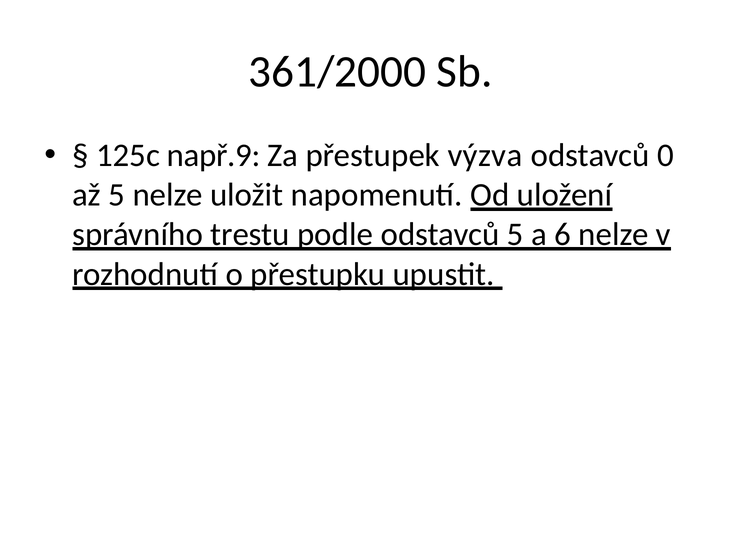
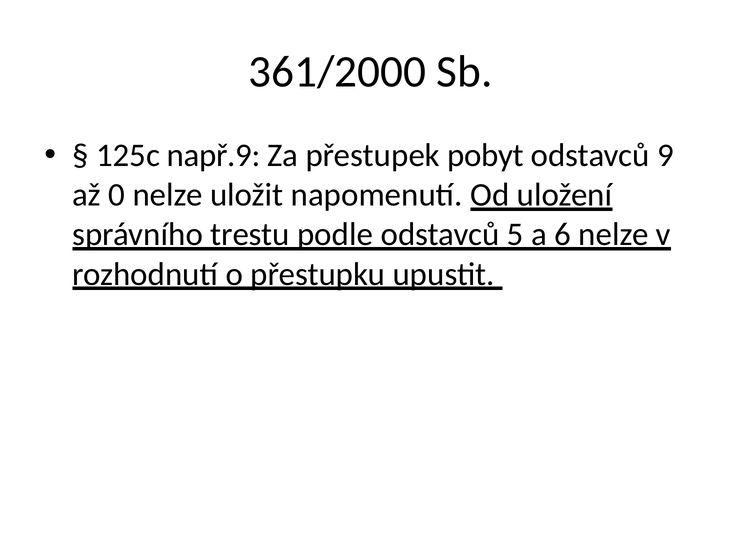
výzva: výzva -> pobyt
0: 0 -> 9
až 5: 5 -> 0
